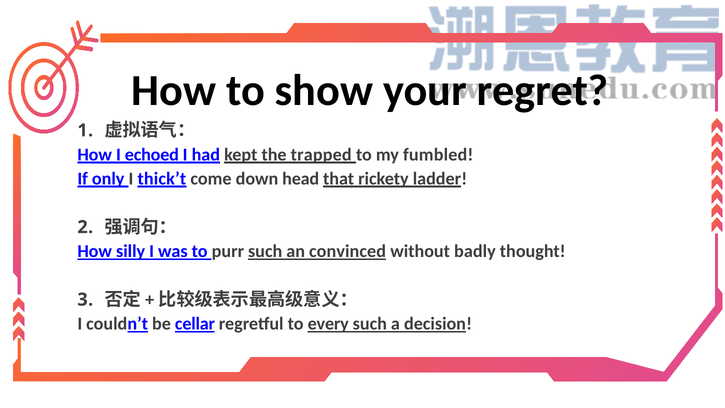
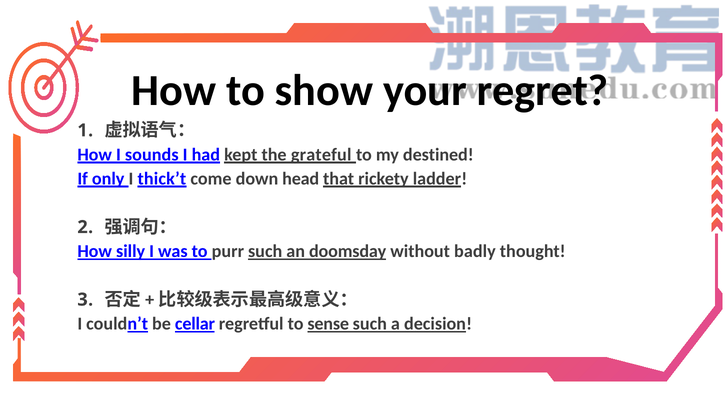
echoed: echoed -> sounds
trapped: trapped -> grateful
fumbled: fumbled -> destined
convinced: convinced -> doomsday
every: every -> sense
